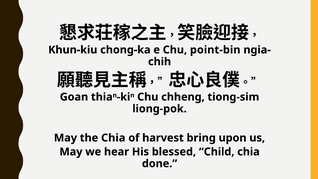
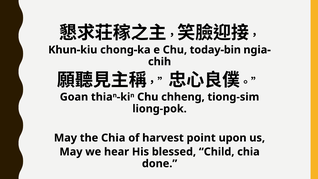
point-bin: point-bin -> today-bin
bring: bring -> point
